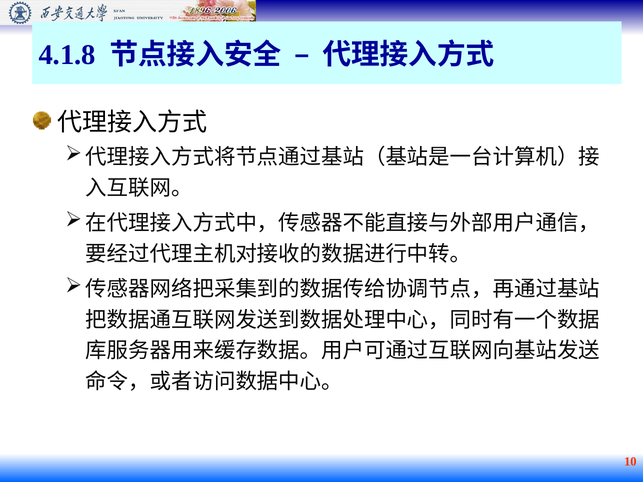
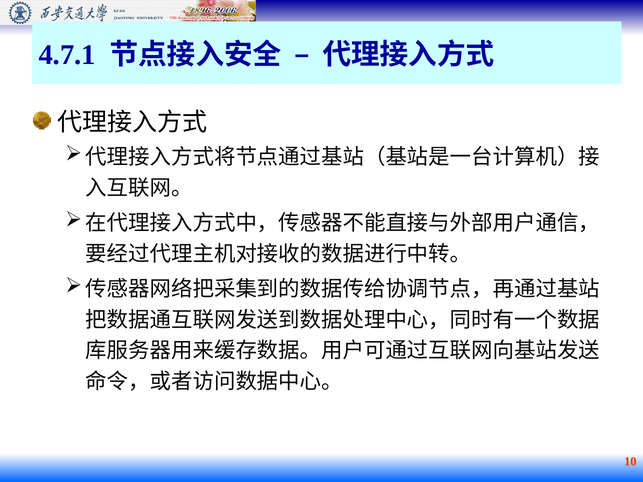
4.1.8: 4.1.8 -> 4.7.1
